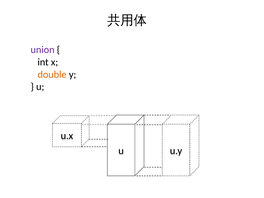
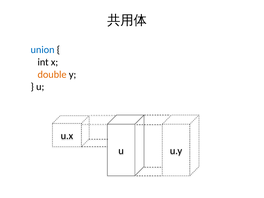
union colour: purple -> blue
